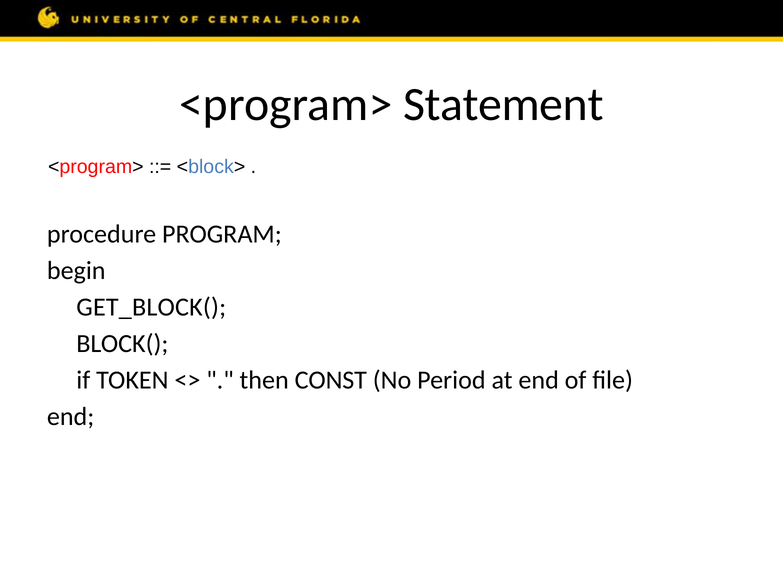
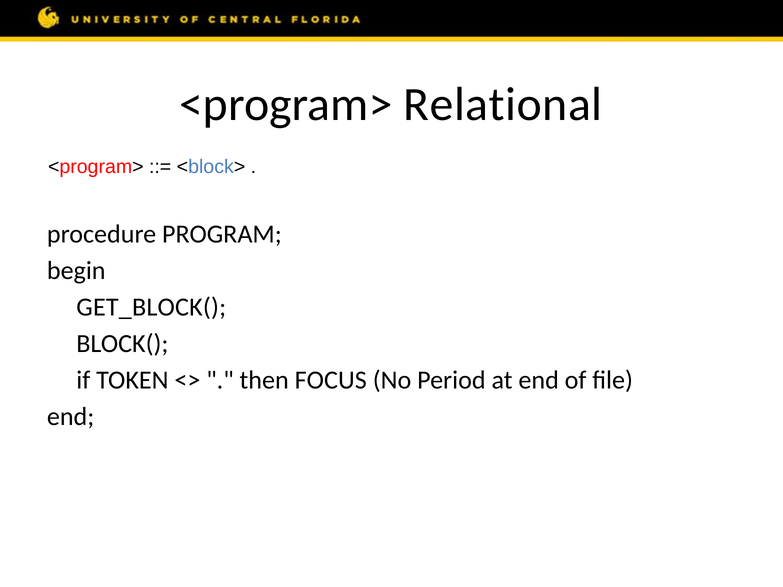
Statement: Statement -> Relational
CONST: CONST -> FOCUS
